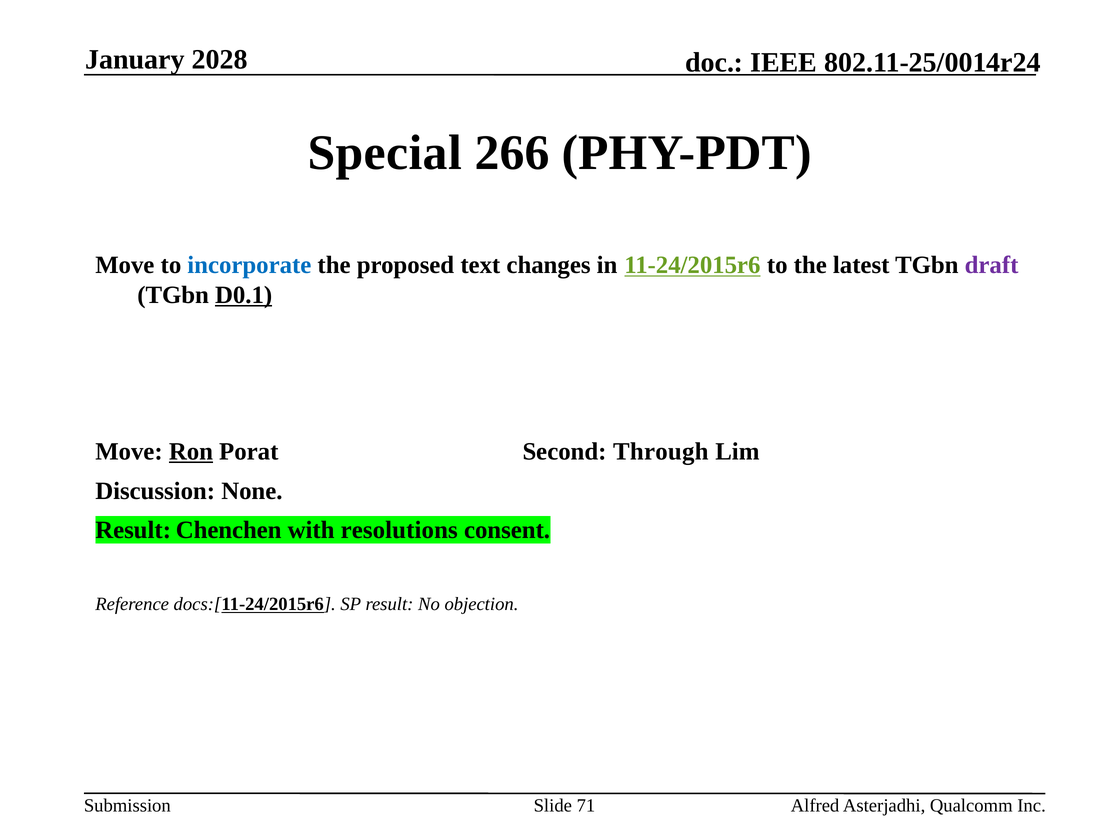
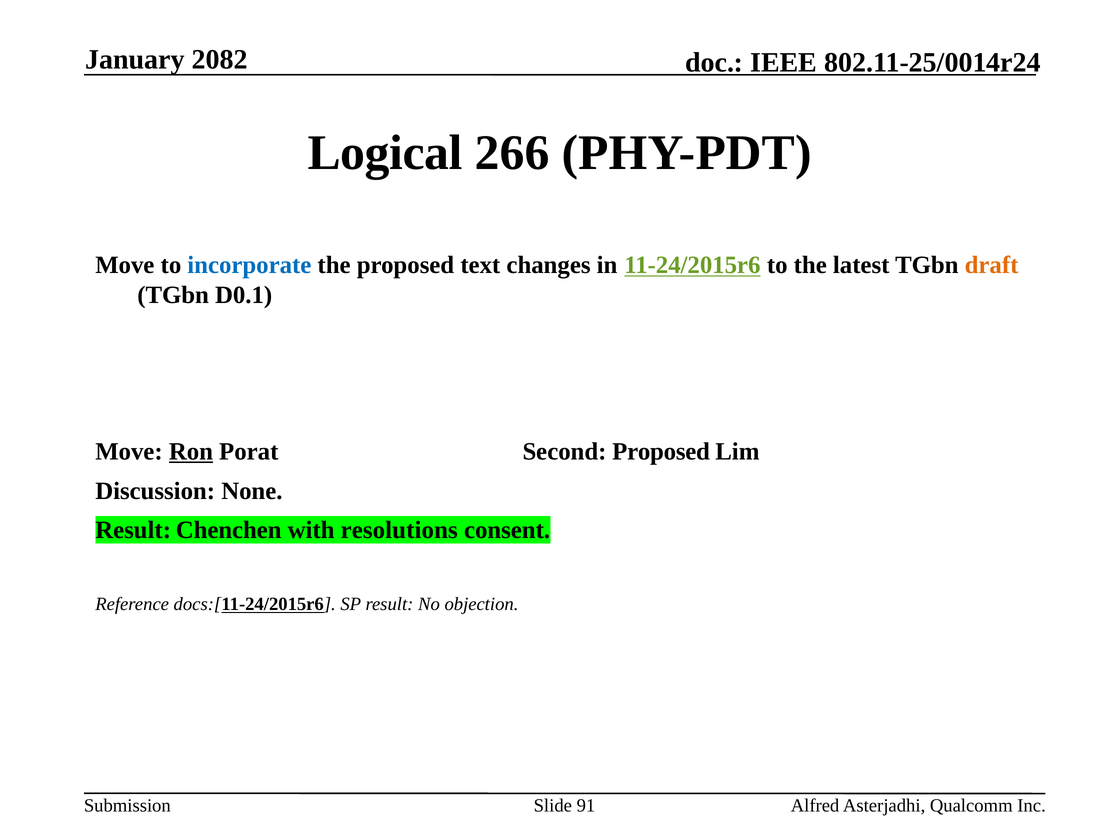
2028: 2028 -> 2082
Special: Special -> Logical
draft colour: purple -> orange
D0.1 underline: present -> none
Second Through: Through -> Proposed
71: 71 -> 91
